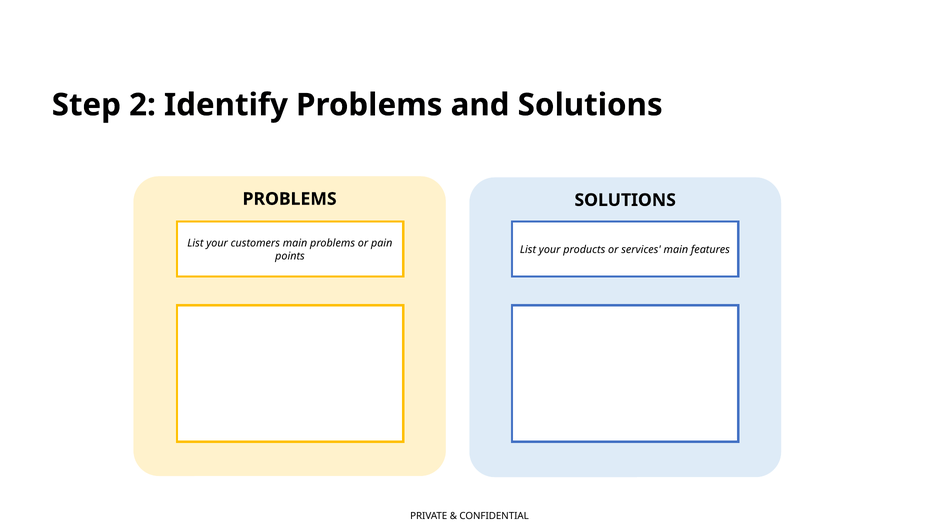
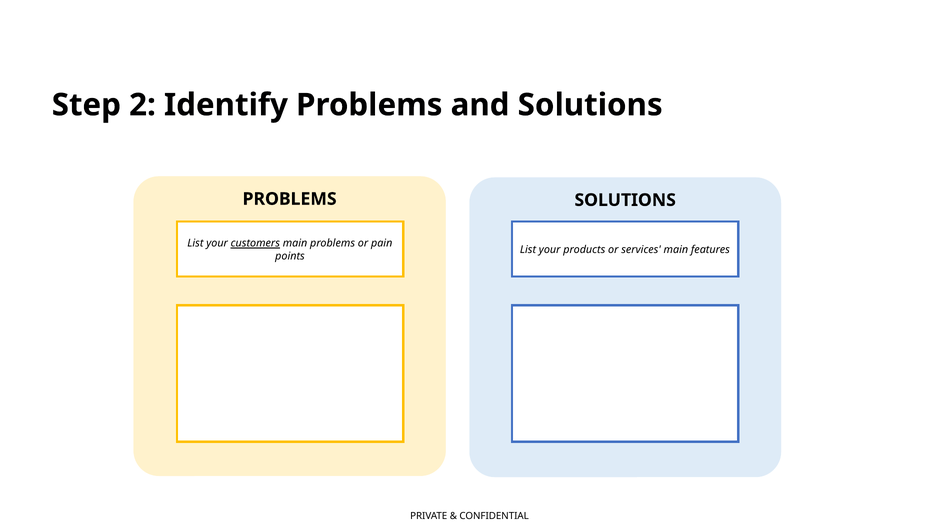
customers underline: none -> present
